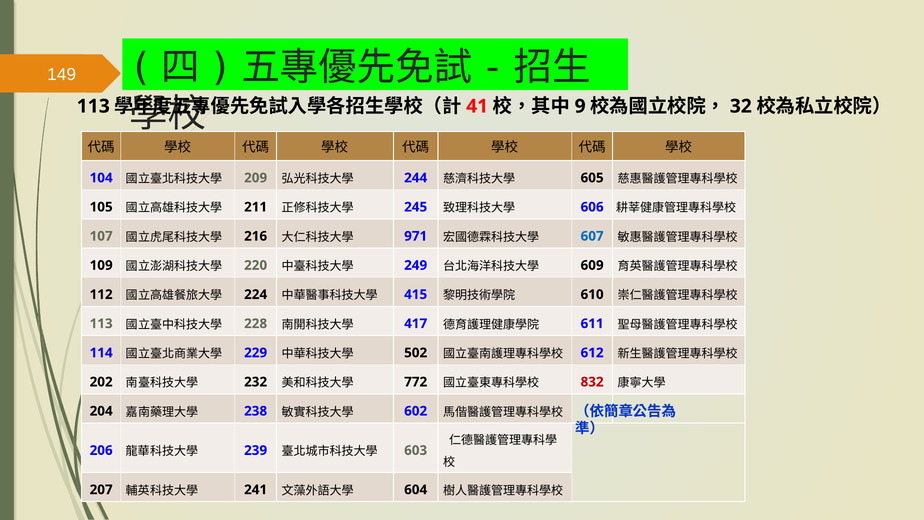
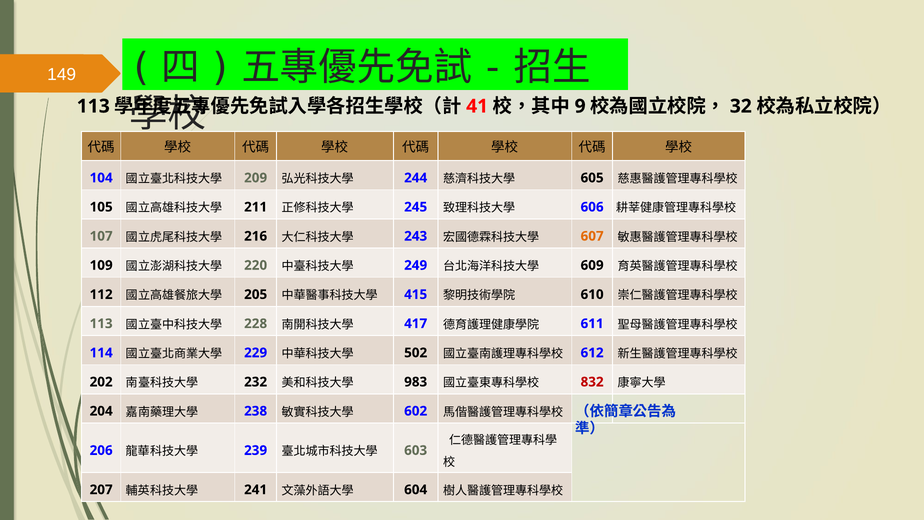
971: 971 -> 243
607 colour: blue -> orange
224: 224 -> 205
772: 772 -> 983
